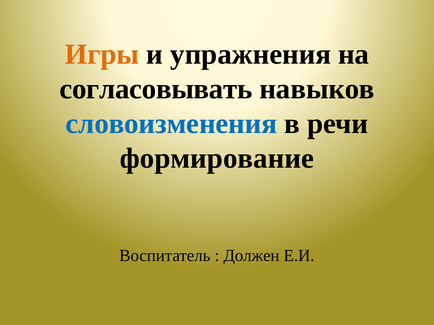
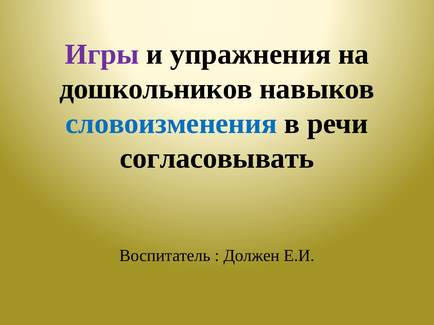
Игры colour: orange -> purple
согласовывать: согласовывать -> дошкольников
формирование: формирование -> согласовывать
